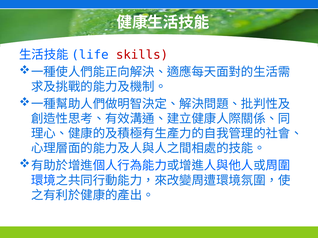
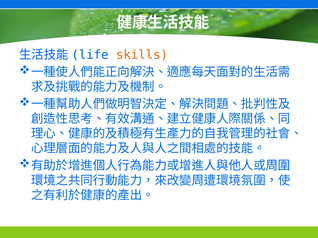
skills colour: red -> orange
